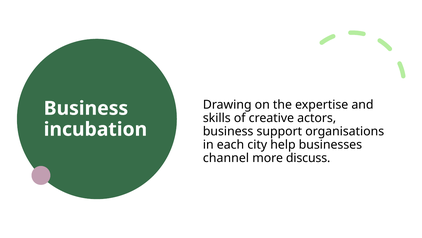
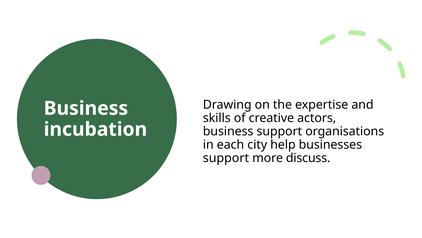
channel at (226, 158): channel -> support
